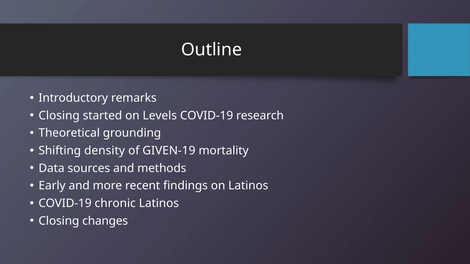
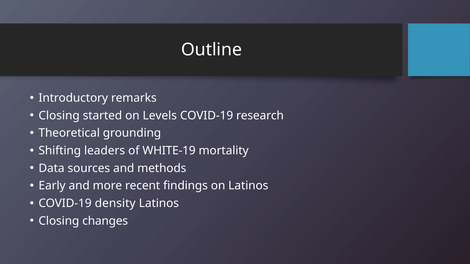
density: density -> leaders
GIVEN-19: GIVEN-19 -> WHITE-19
chronic: chronic -> density
